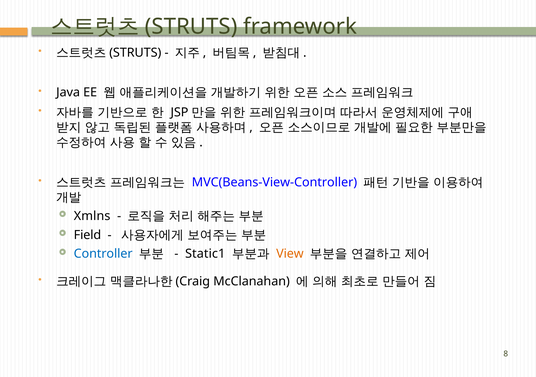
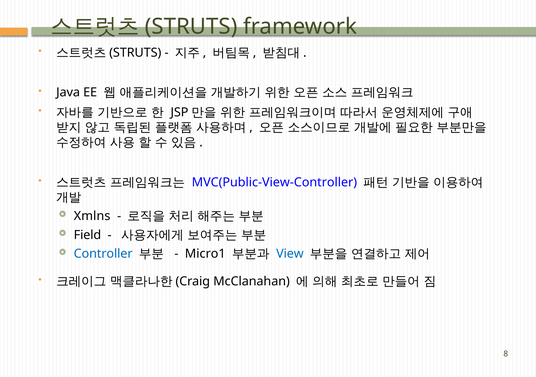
MVC(Beans-View-Controller: MVC(Beans-View-Controller -> MVC(Public-View-Controller
Static1: Static1 -> Micro1
View colour: orange -> blue
